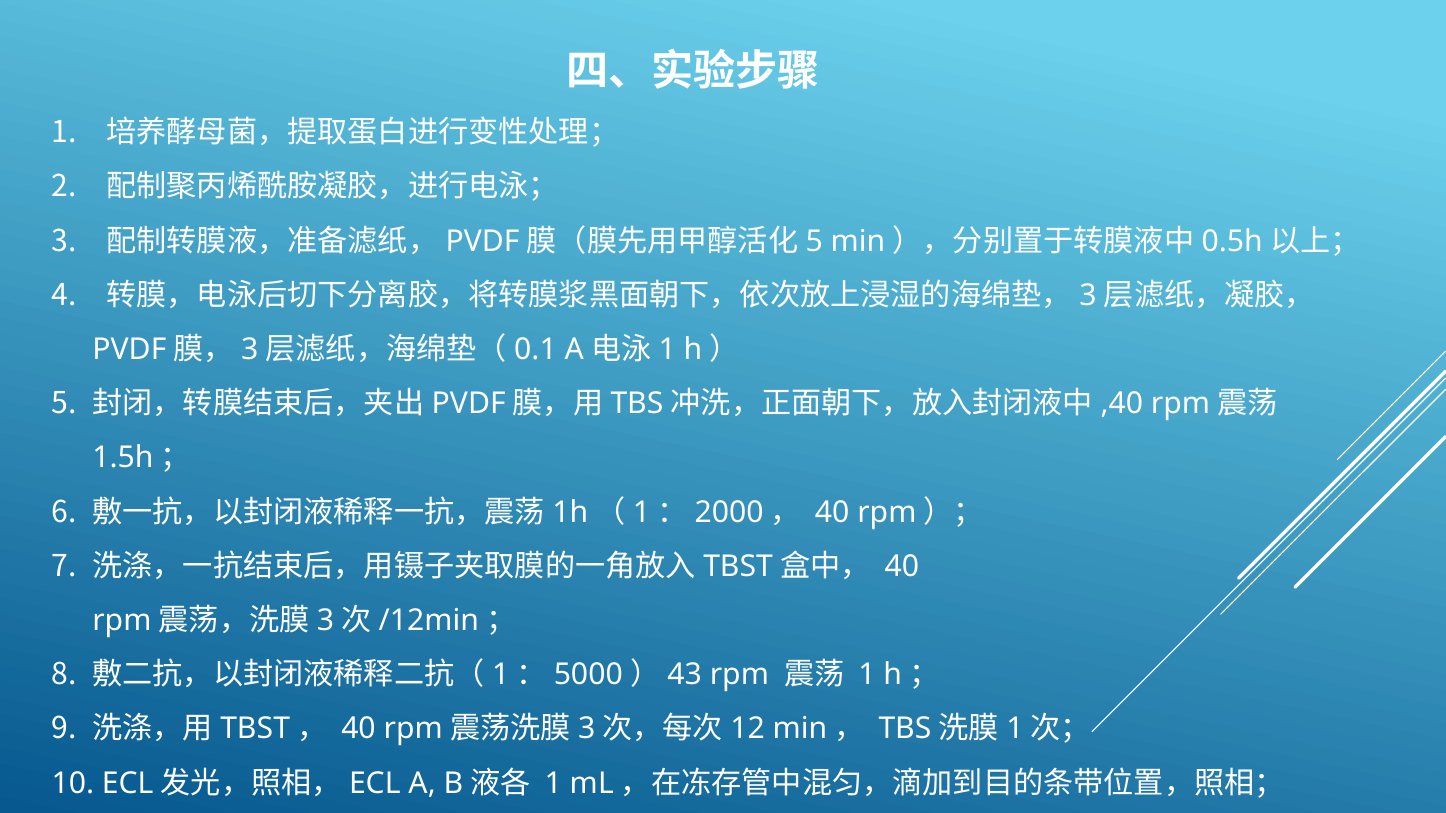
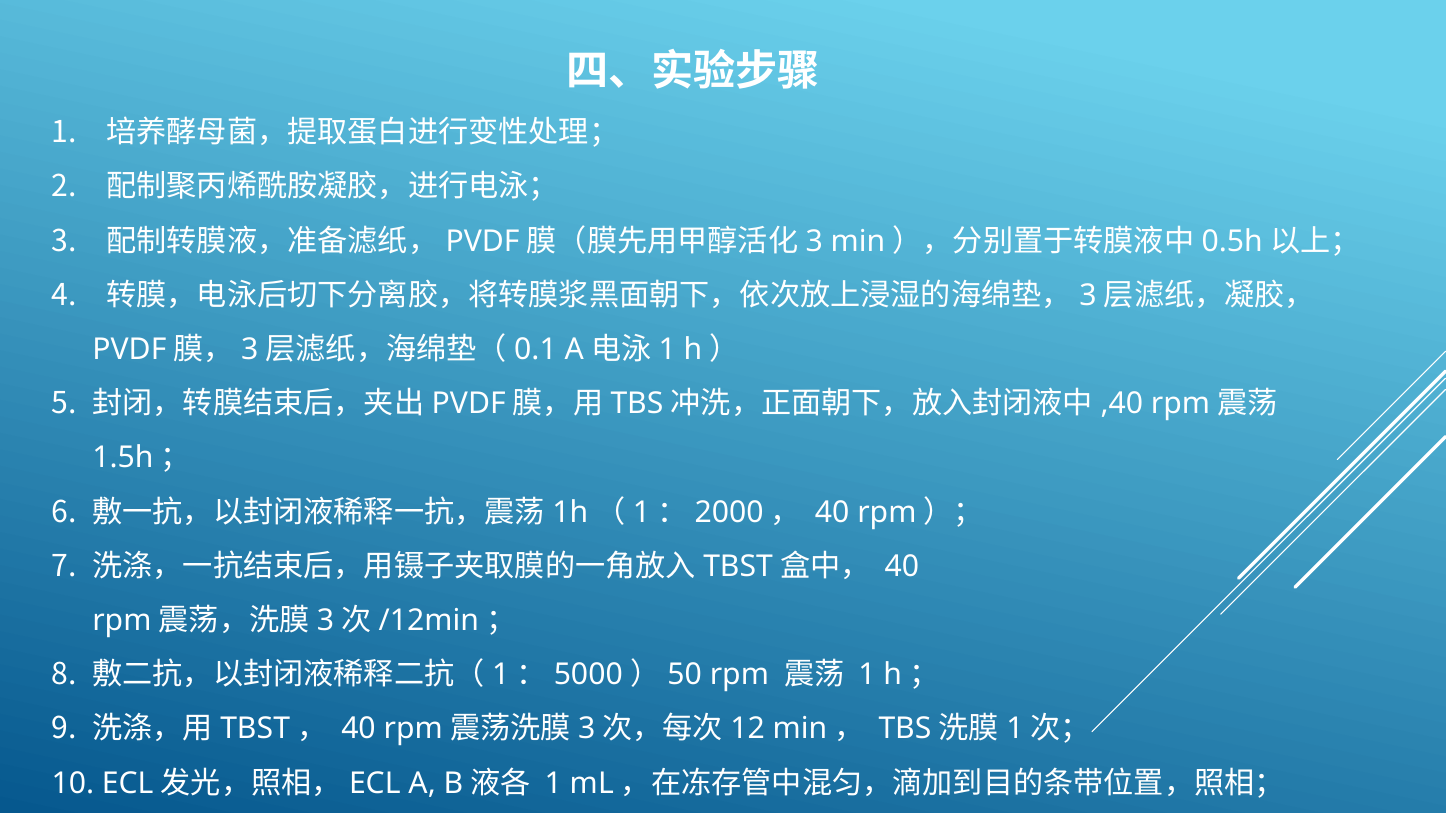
5 at (814, 241): 5 -> 3
43: 43 -> 50
